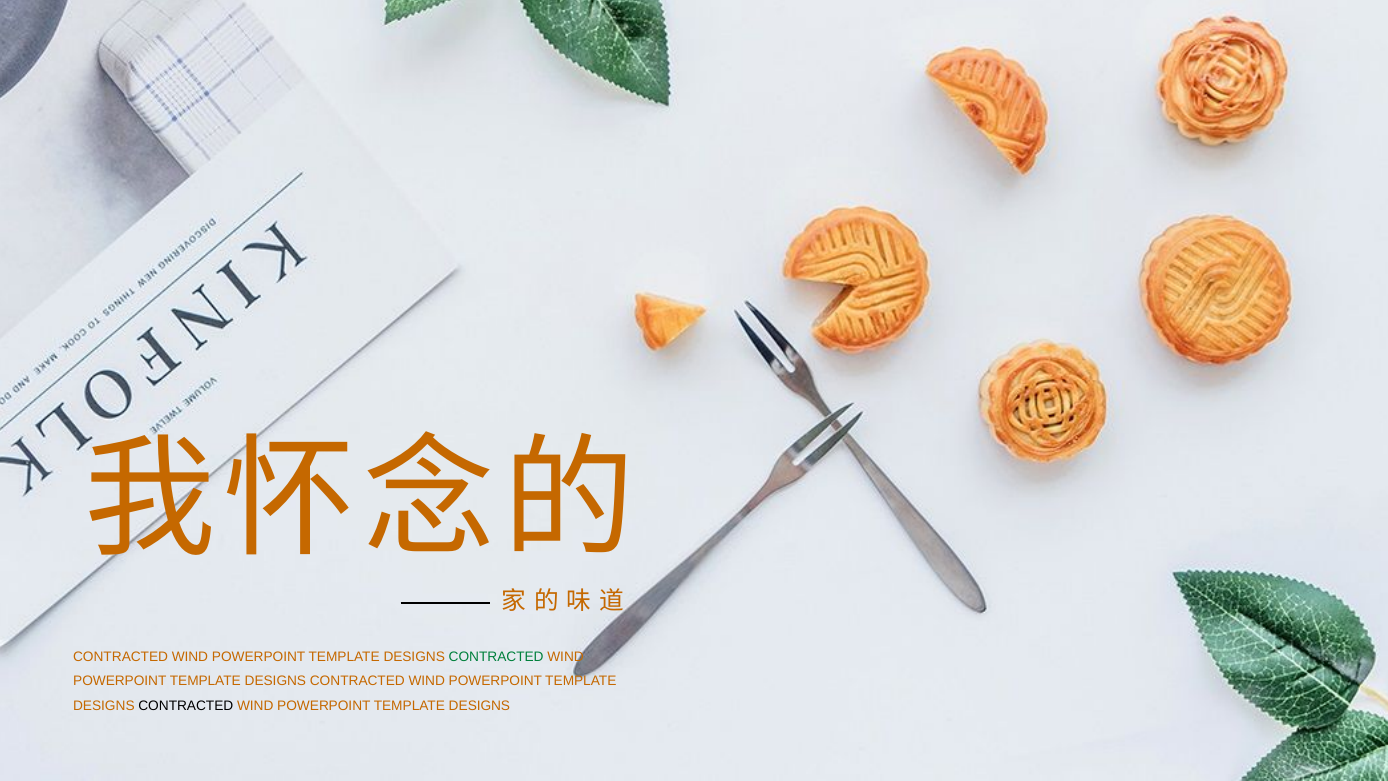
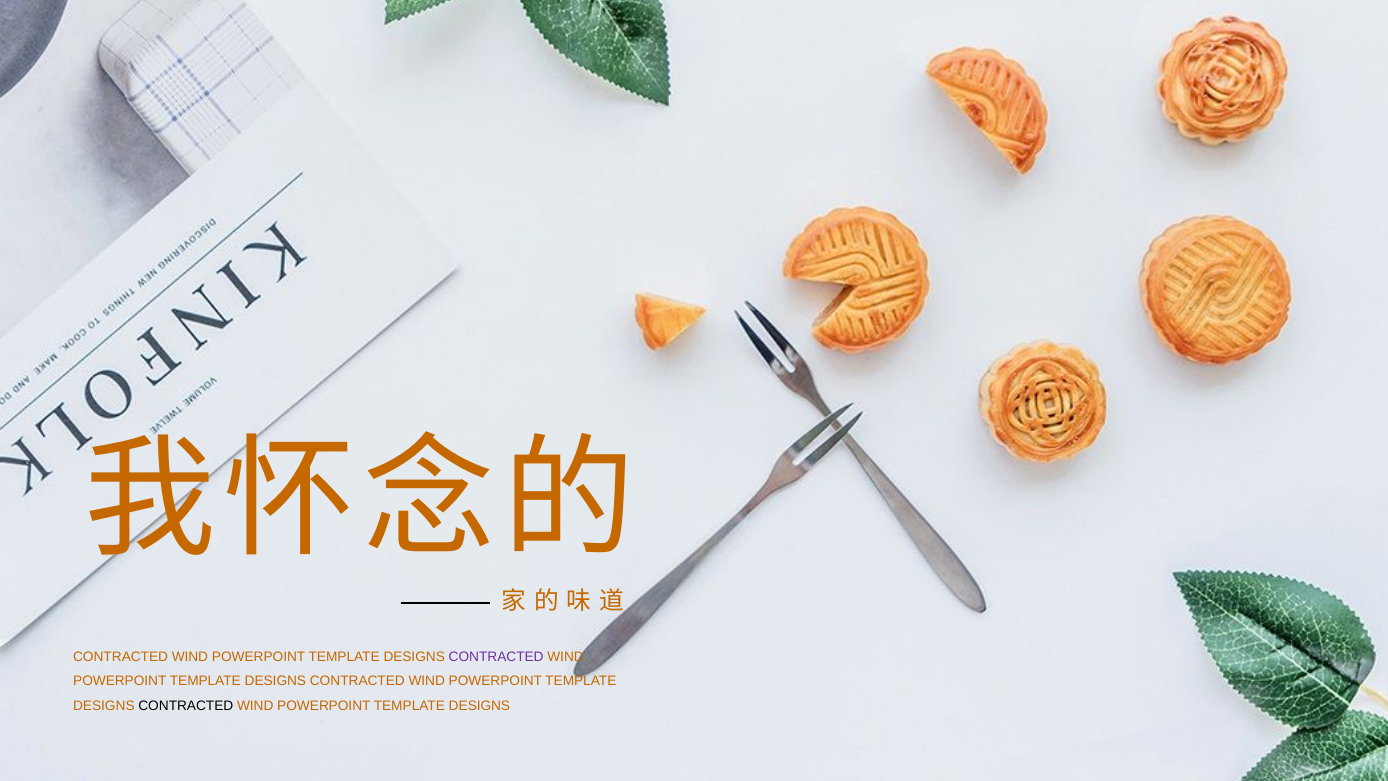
CONTRACTED at (496, 656) colour: green -> purple
